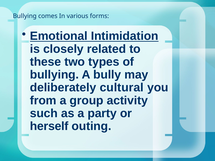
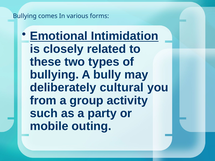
herself: herself -> mobile
